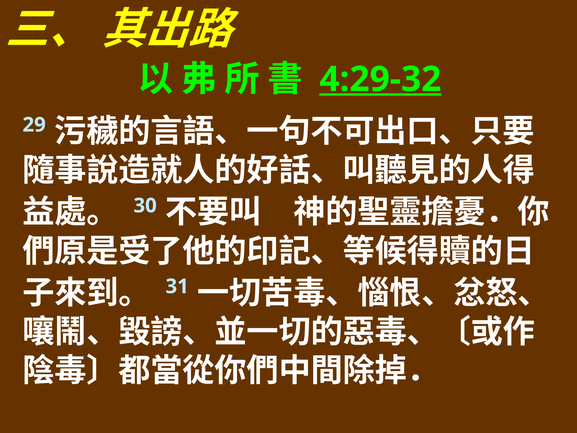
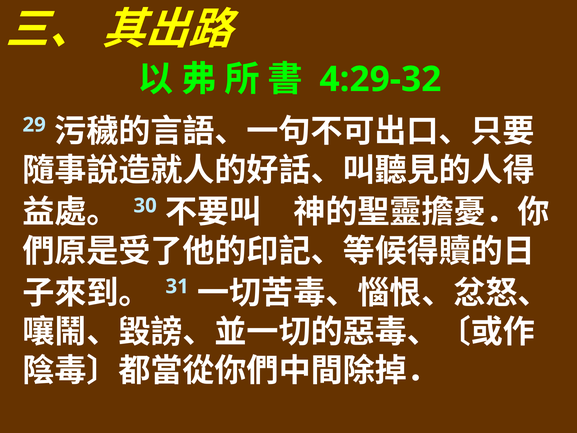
4:29-32 underline: present -> none
